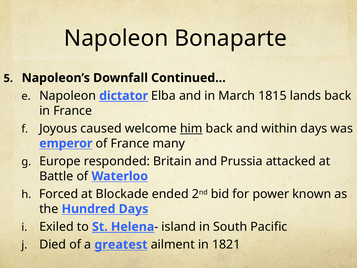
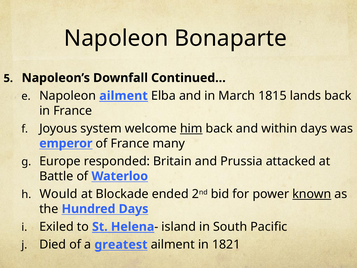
Napoleon dictator: dictator -> ailment
caused: caused -> system
Forced: Forced -> Would
known underline: none -> present
